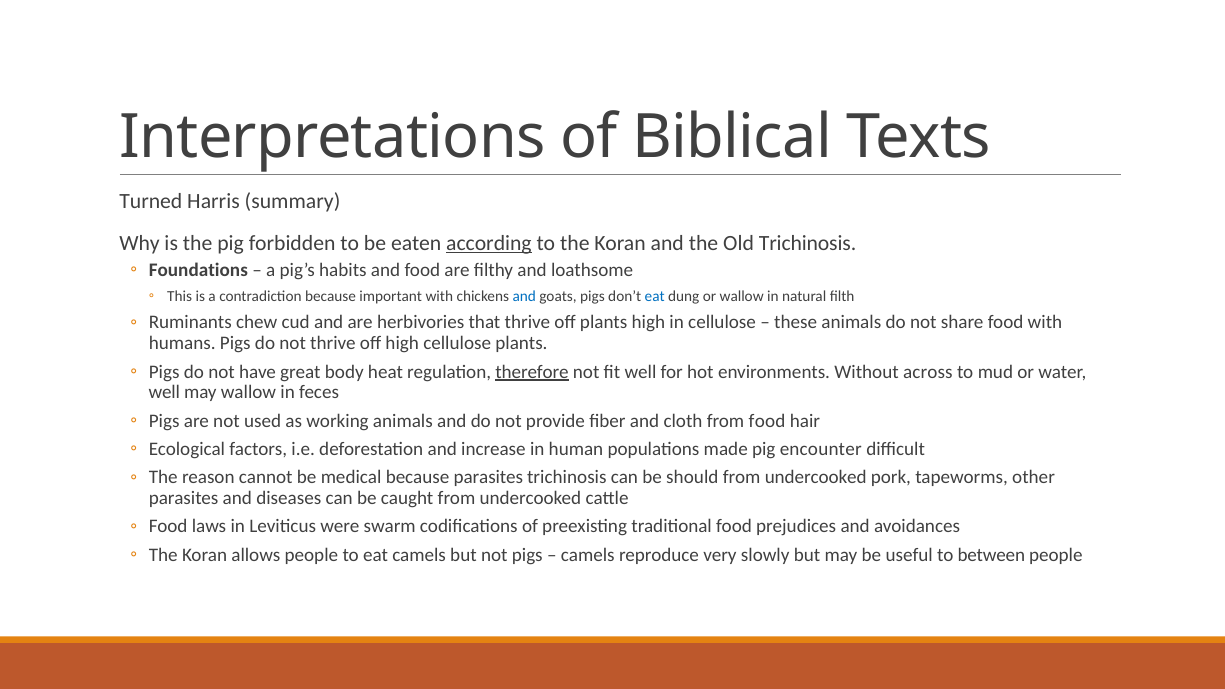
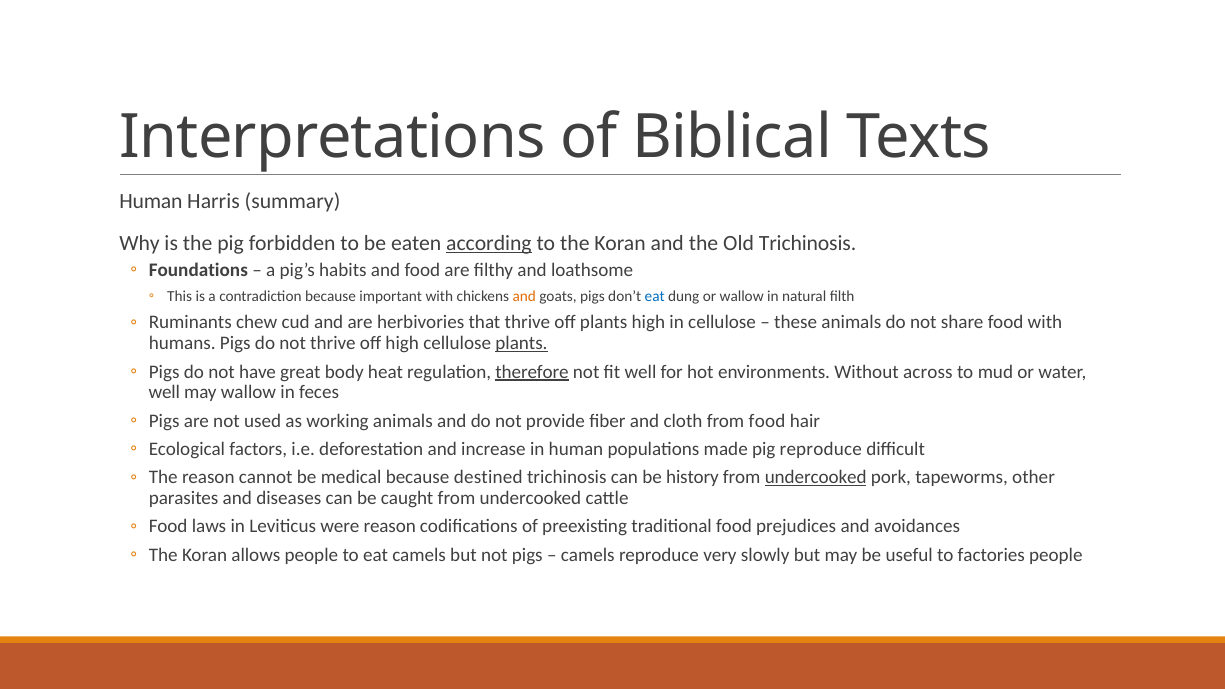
Turned at (151, 202): Turned -> Human
and at (524, 296) colour: blue -> orange
plants at (522, 343) underline: none -> present
pig encounter: encounter -> reproduce
because parasites: parasites -> destined
should: should -> history
undercooked at (816, 478) underline: none -> present
were swarm: swarm -> reason
between: between -> factories
